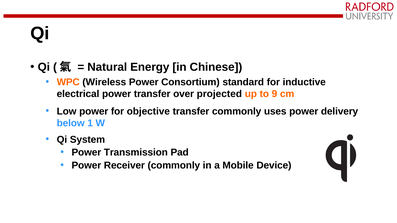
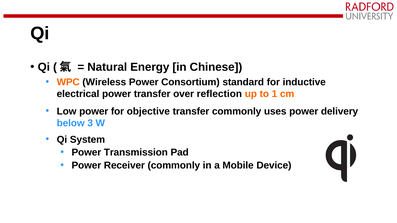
projected: projected -> reflection
9: 9 -> 1
1: 1 -> 3
